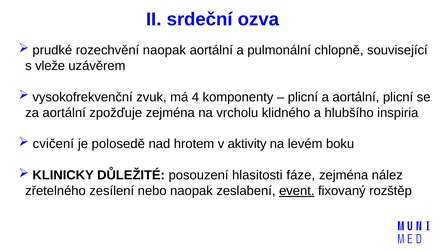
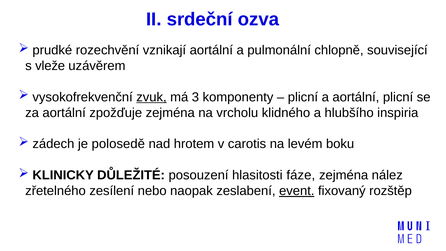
rozechvění naopak: naopak -> vznikají
zvuk underline: none -> present
4: 4 -> 3
cvičení: cvičení -> zádech
aktivity: aktivity -> carotis
